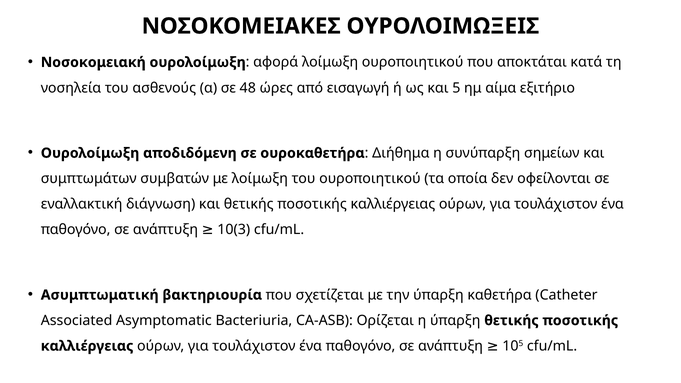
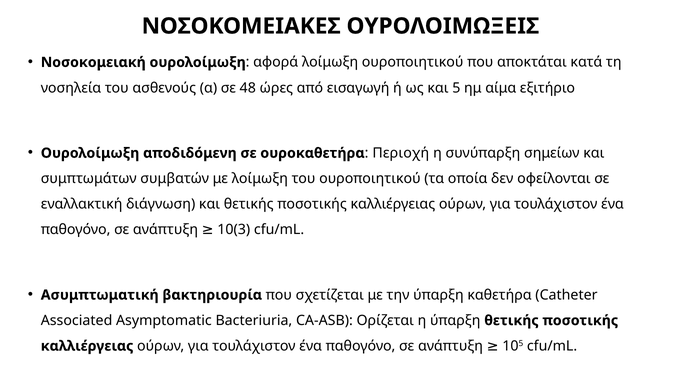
Διήθημα: Διήθημα -> Περιοχή
